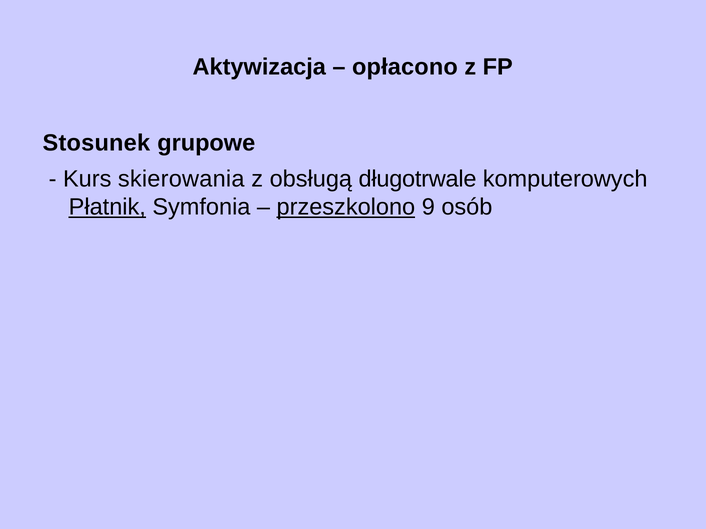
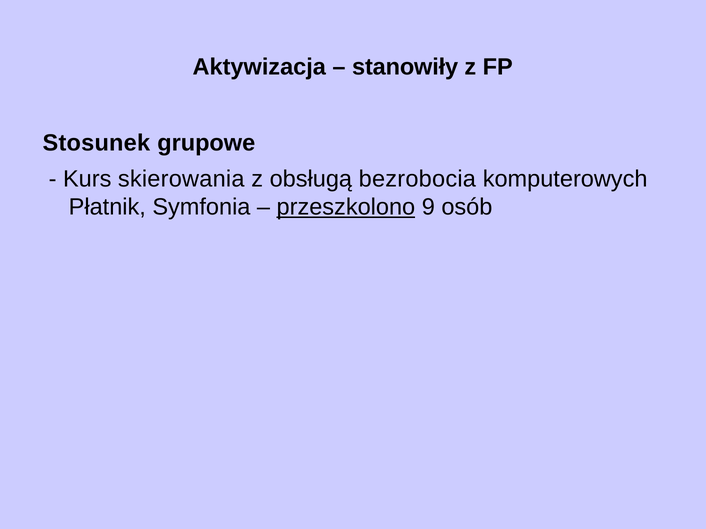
opłacono: opłacono -> stanowiły
długotrwale: długotrwale -> bezrobocia
Płatnik underline: present -> none
